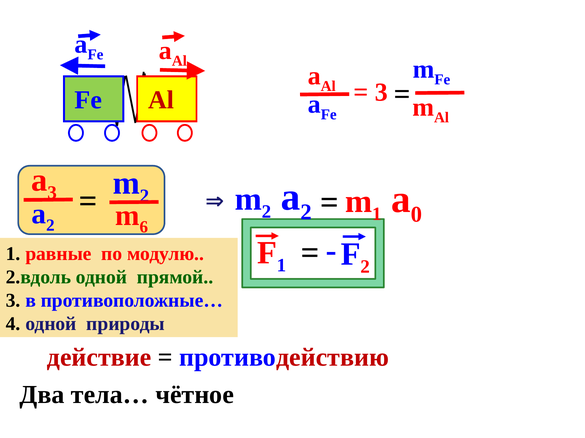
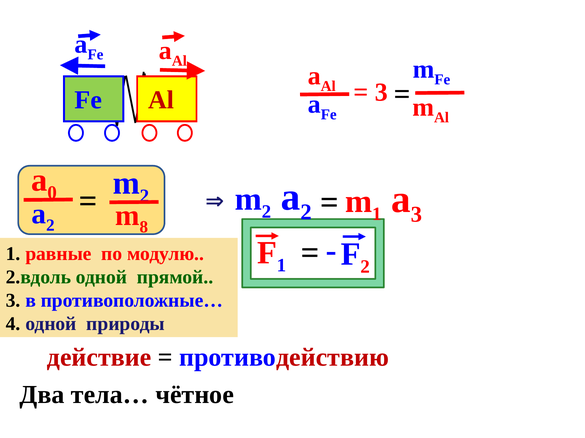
3 at (52, 193): 3 -> 0
0 at (416, 215): 0 -> 3
6: 6 -> 8
